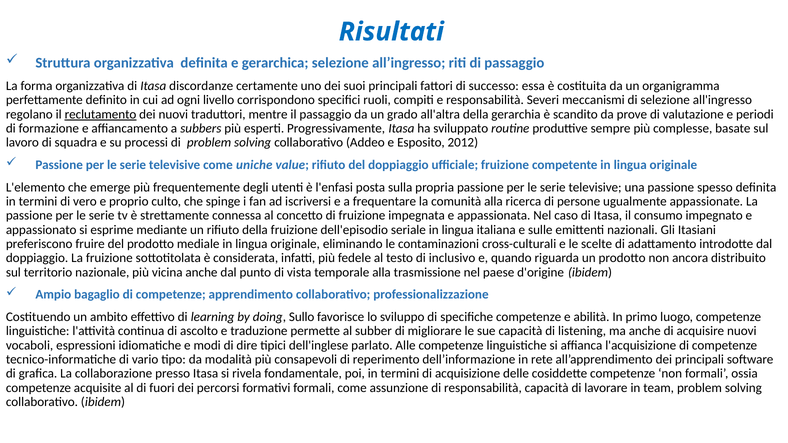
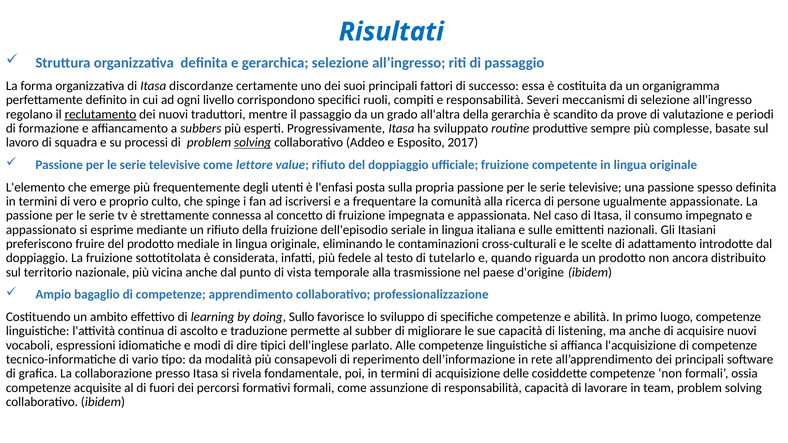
solving at (253, 143) underline: none -> present
2012: 2012 -> 2017
uniche: uniche -> lettore
inclusivo: inclusivo -> tutelarlo
